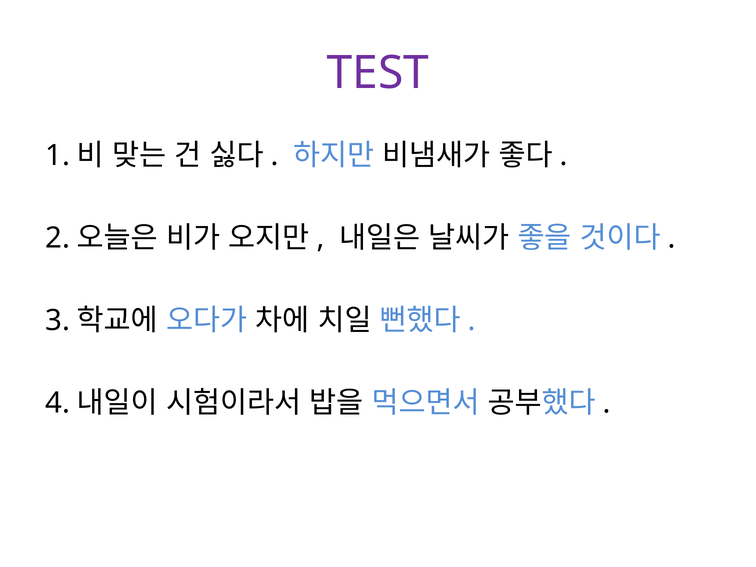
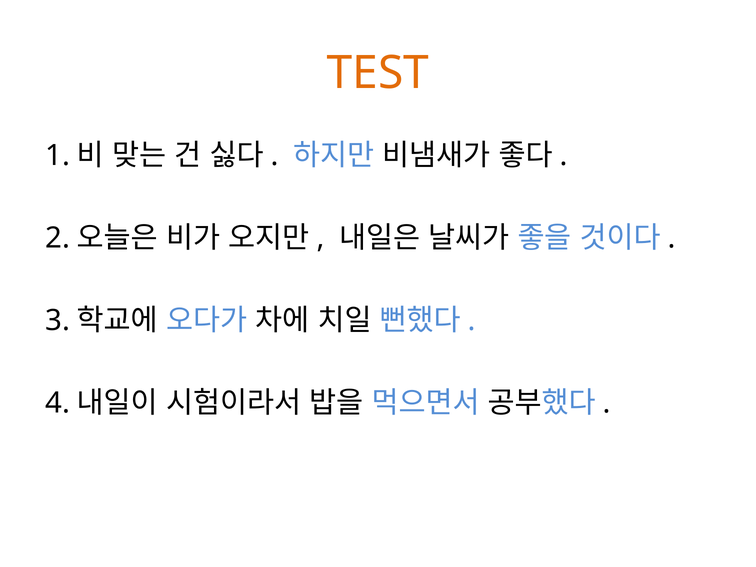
TEST colour: purple -> orange
